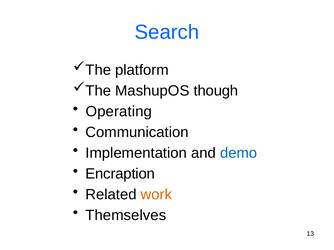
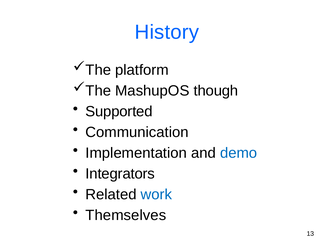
Search: Search -> History
Operating: Operating -> Supported
Encraption: Encraption -> Integrators
work colour: orange -> blue
